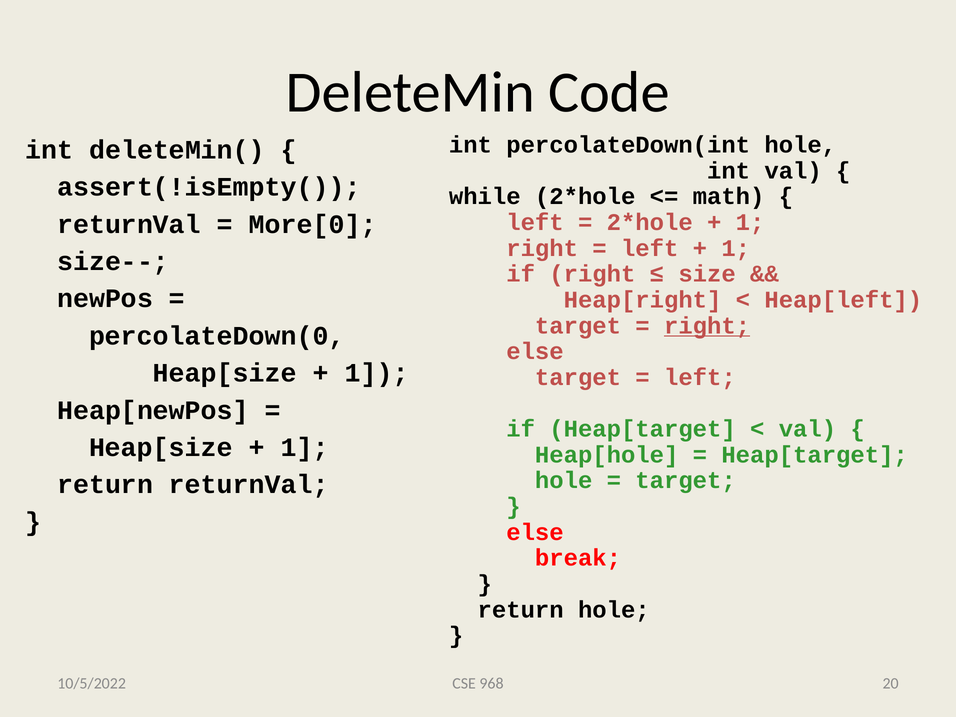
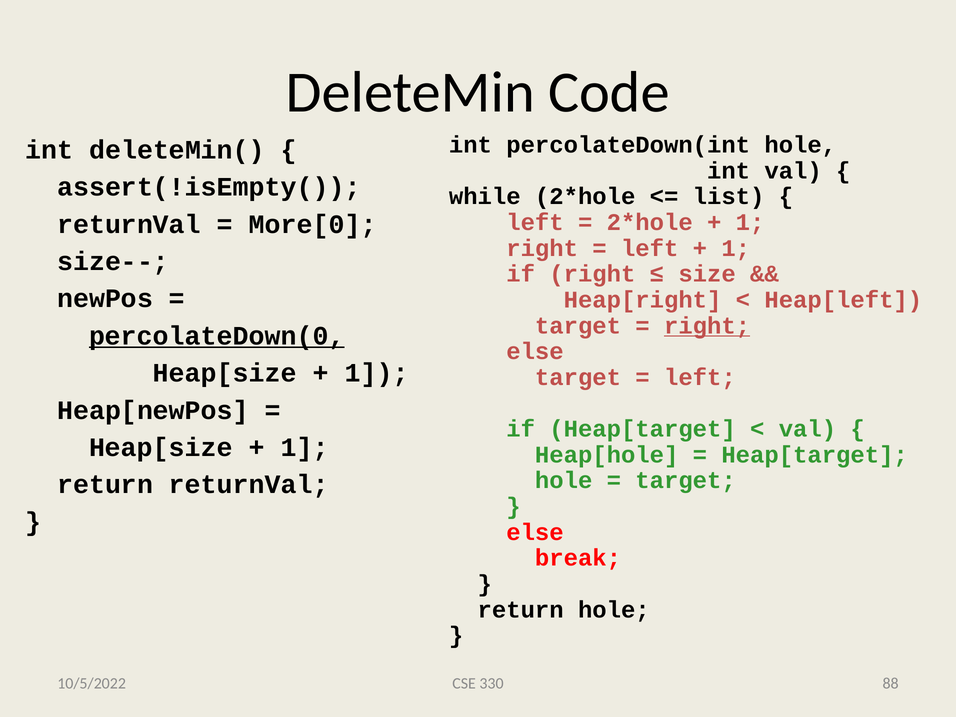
math: math -> list
percolateDown(0 underline: none -> present
968: 968 -> 330
20: 20 -> 88
